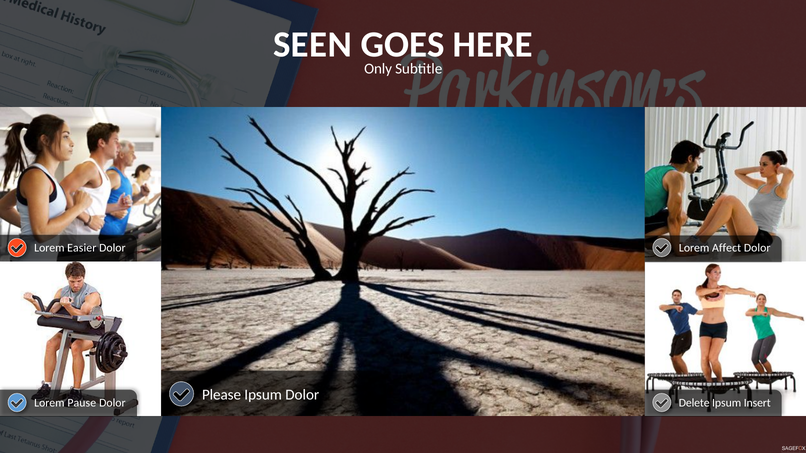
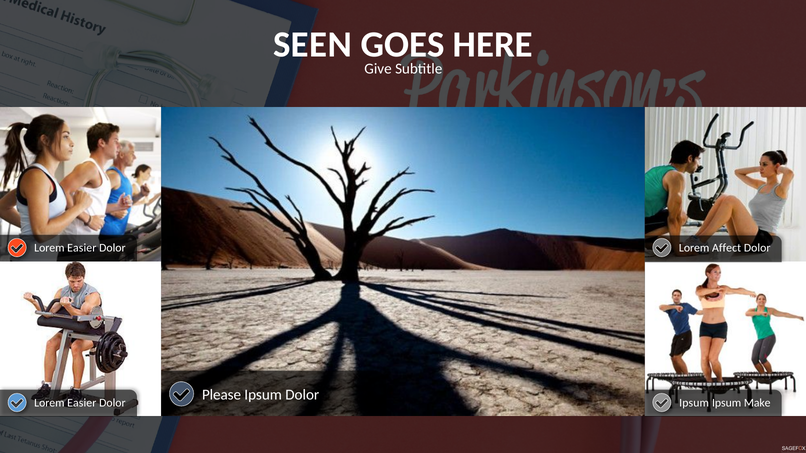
Only: Only -> Give
Pause at (82, 403): Pause -> Easier
Delete at (694, 403): Delete -> Ipsum
Insert: Insert -> Make
